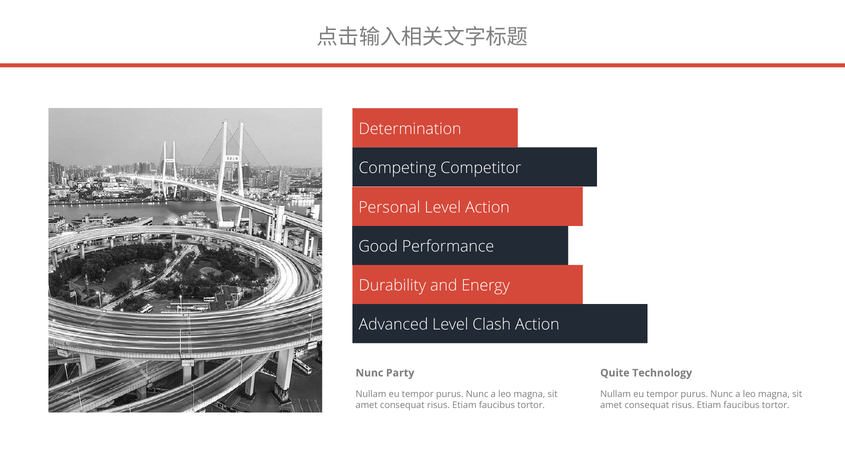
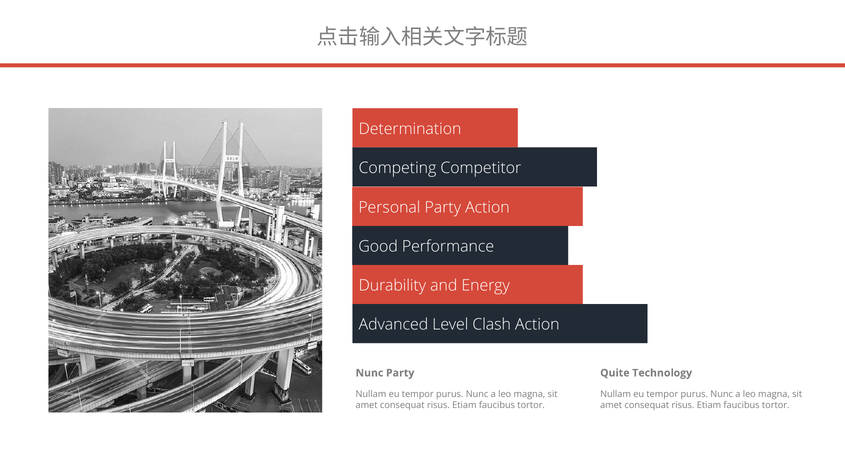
Personal Level: Level -> Party
